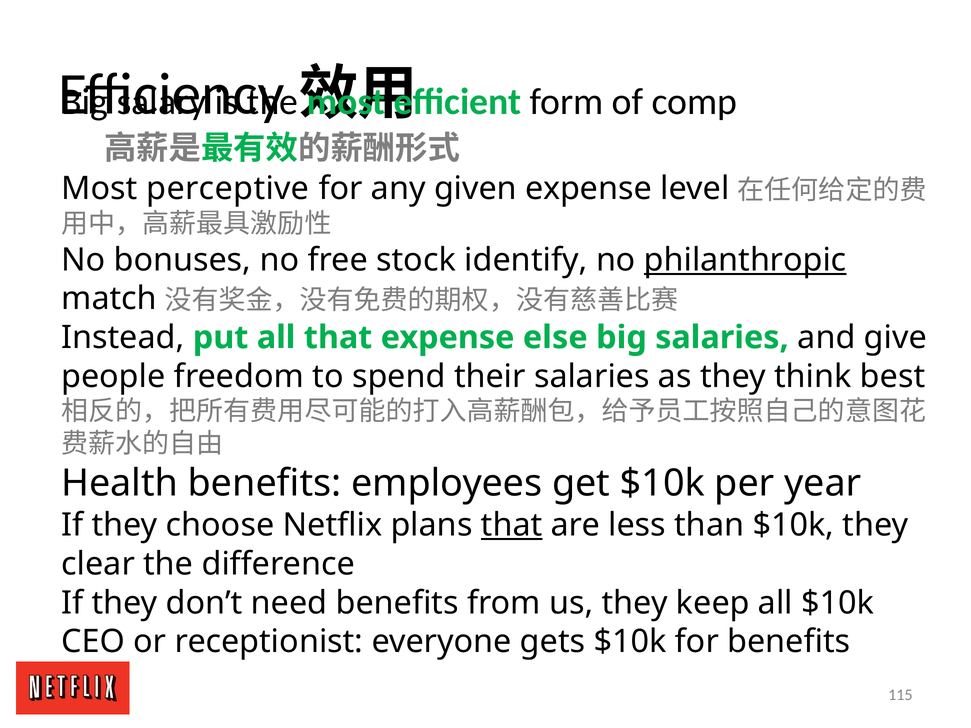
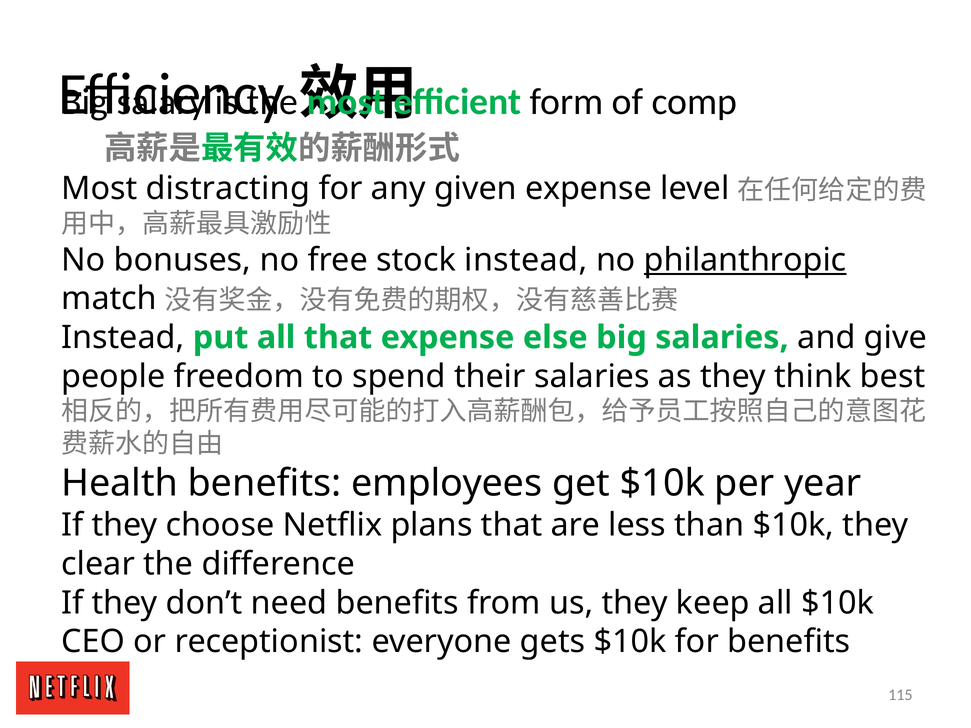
perceptive: perceptive -> distracting
stock identify: identify -> instead
that at (512, 525) underline: present -> none
